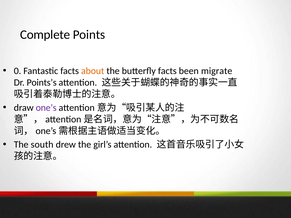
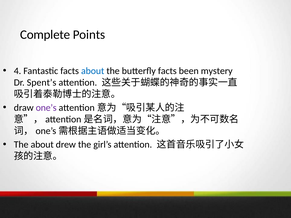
0: 0 -> 4
about at (93, 71) colour: orange -> blue
migrate: migrate -> mystery
Points’s: Points’s -> Spent’s
The south: south -> about
